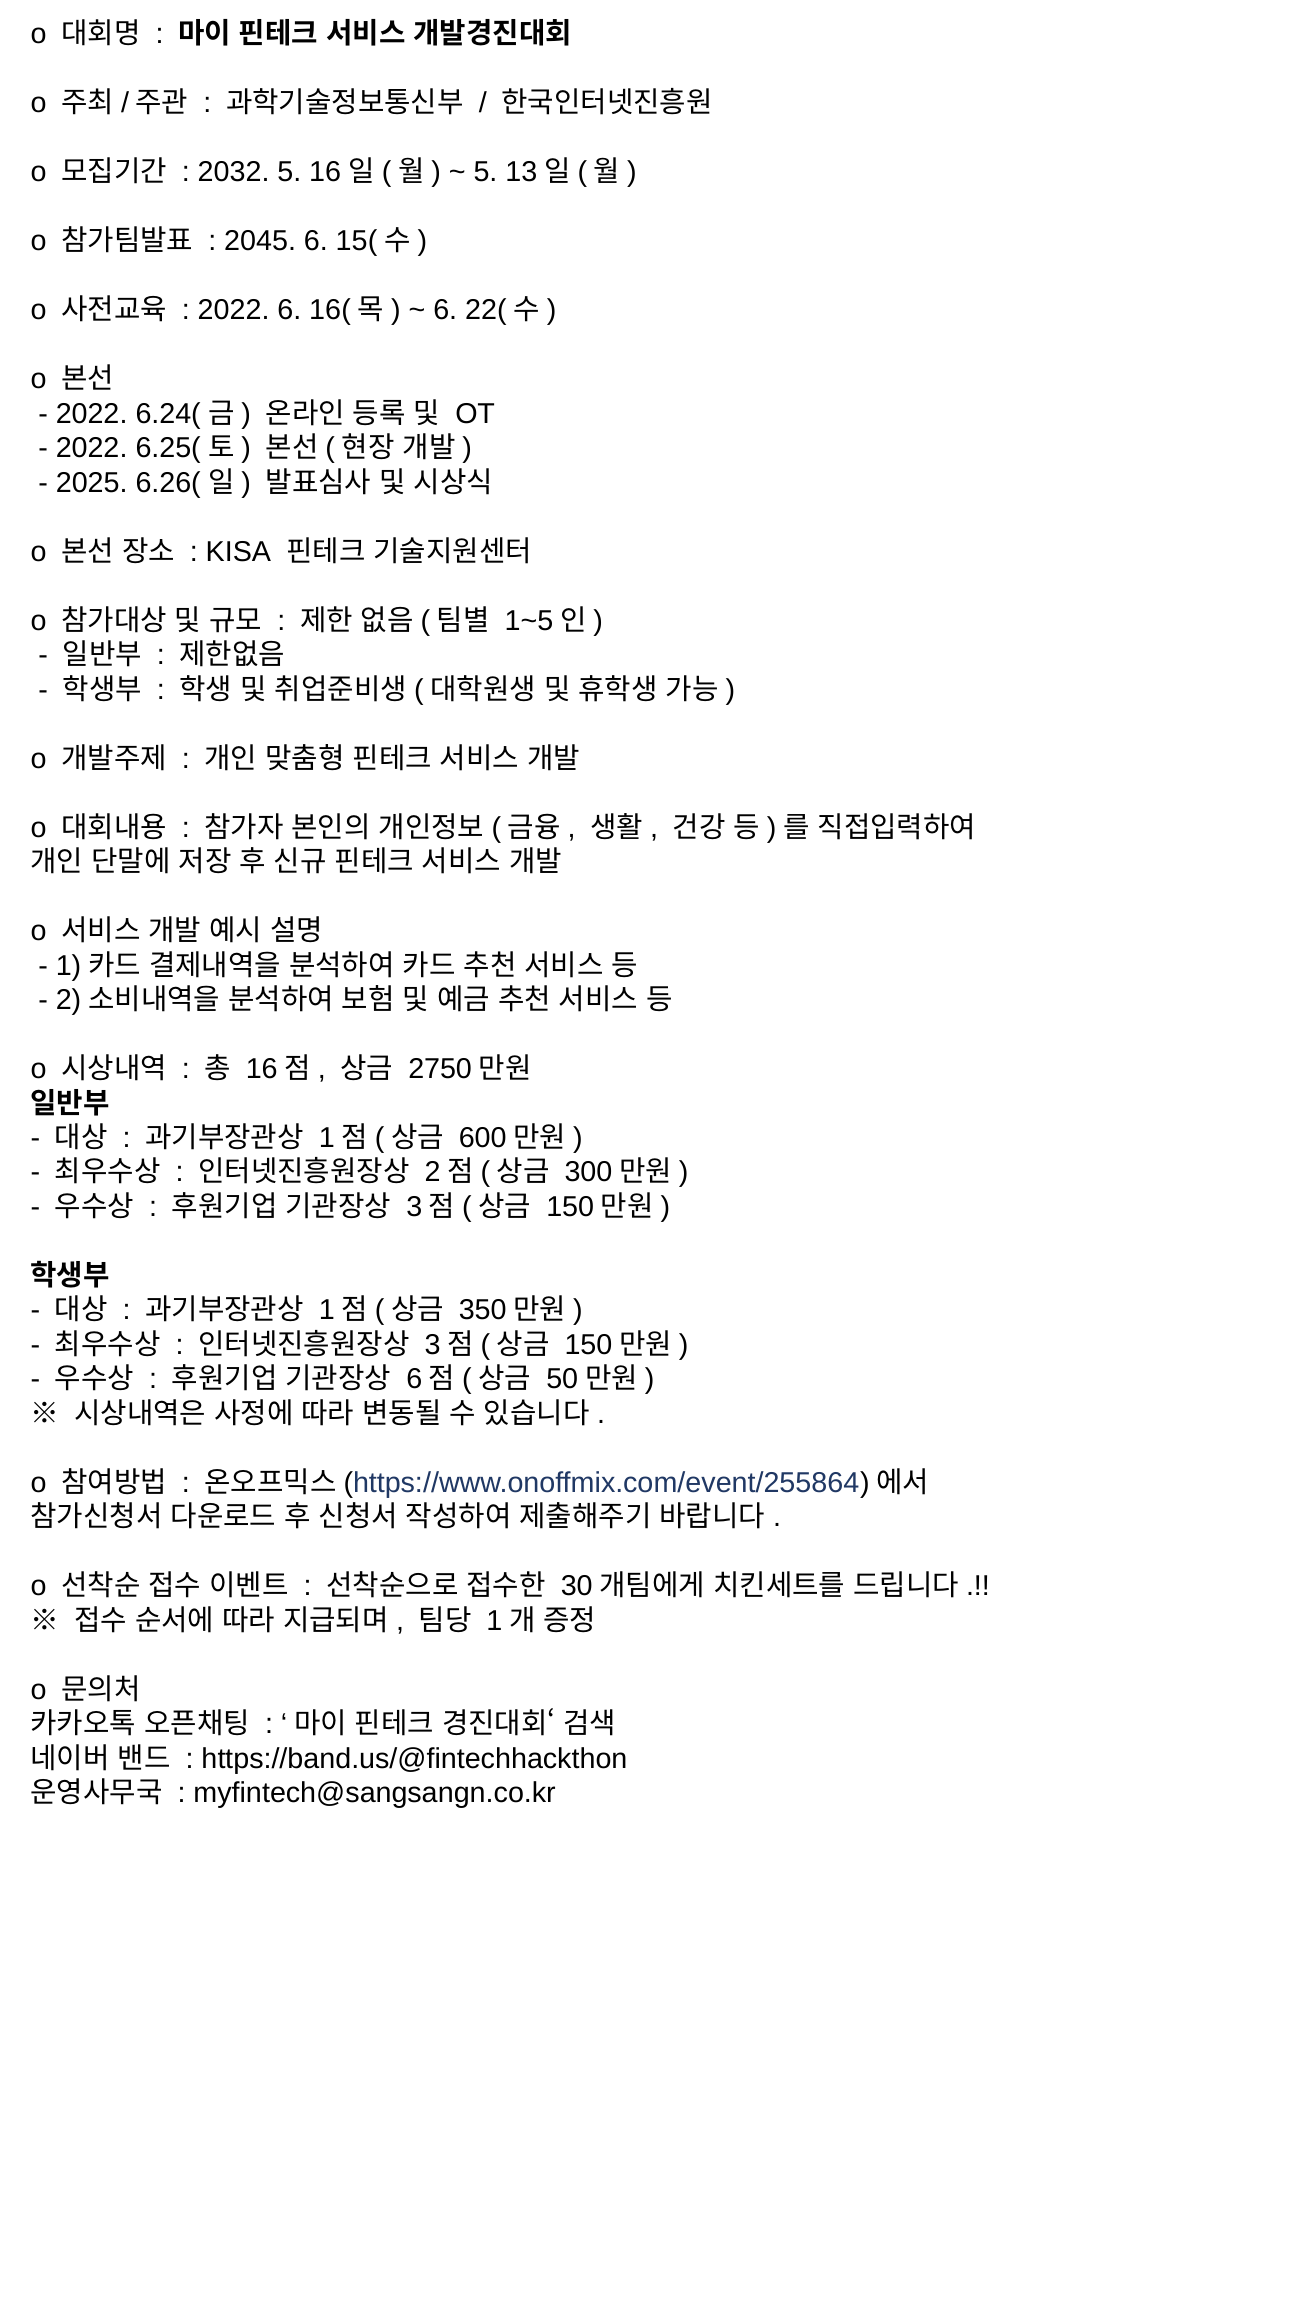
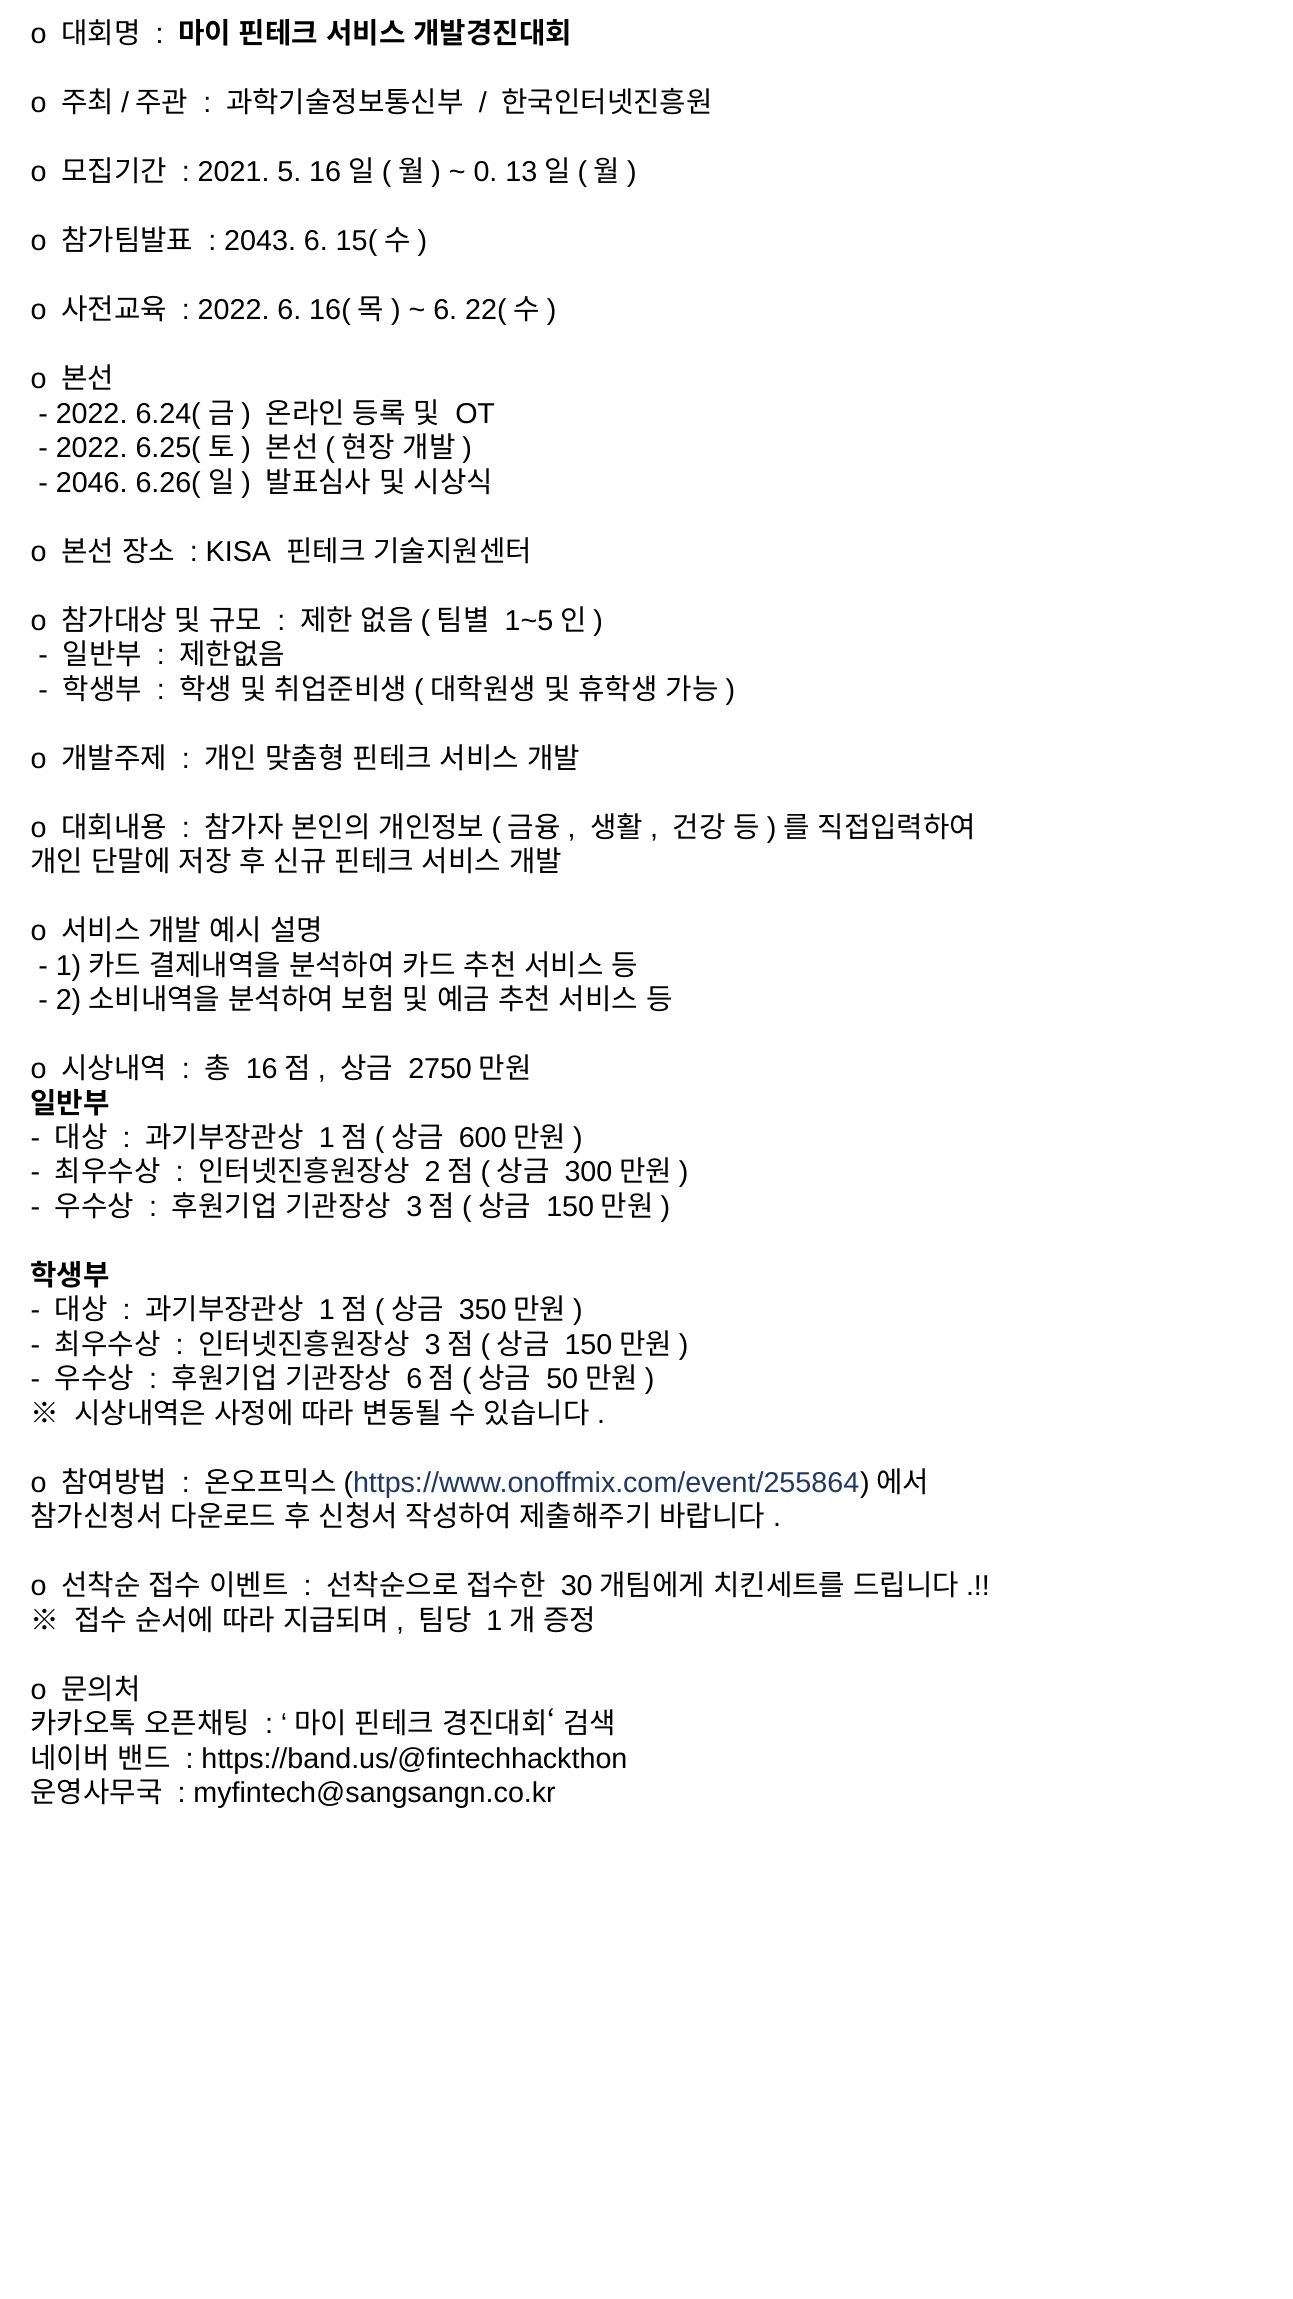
2032: 2032 -> 2021
5 at (485, 172): 5 -> 0
2045: 2045 -> 2043
2025: 2025 -> 2046
